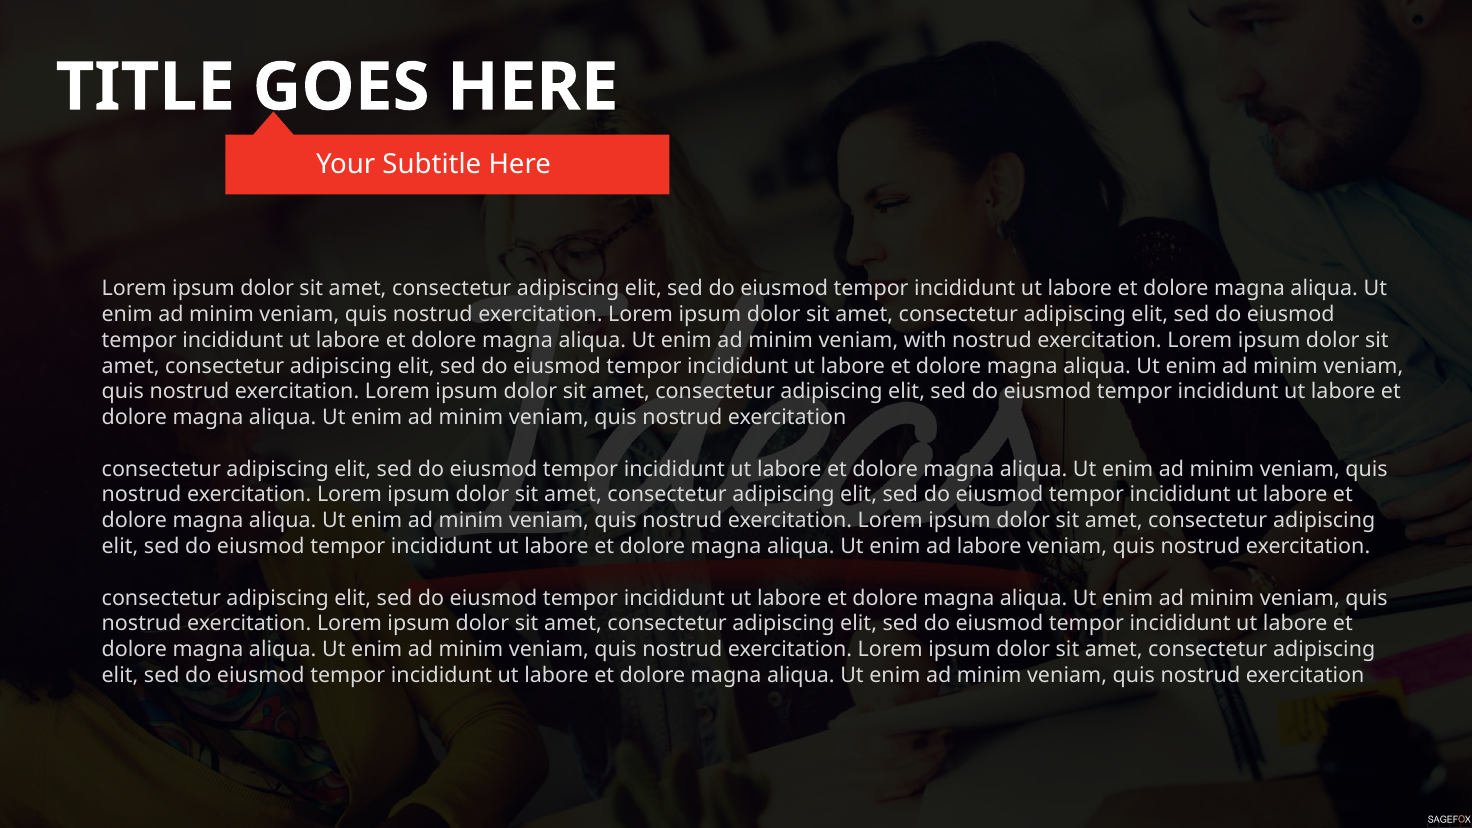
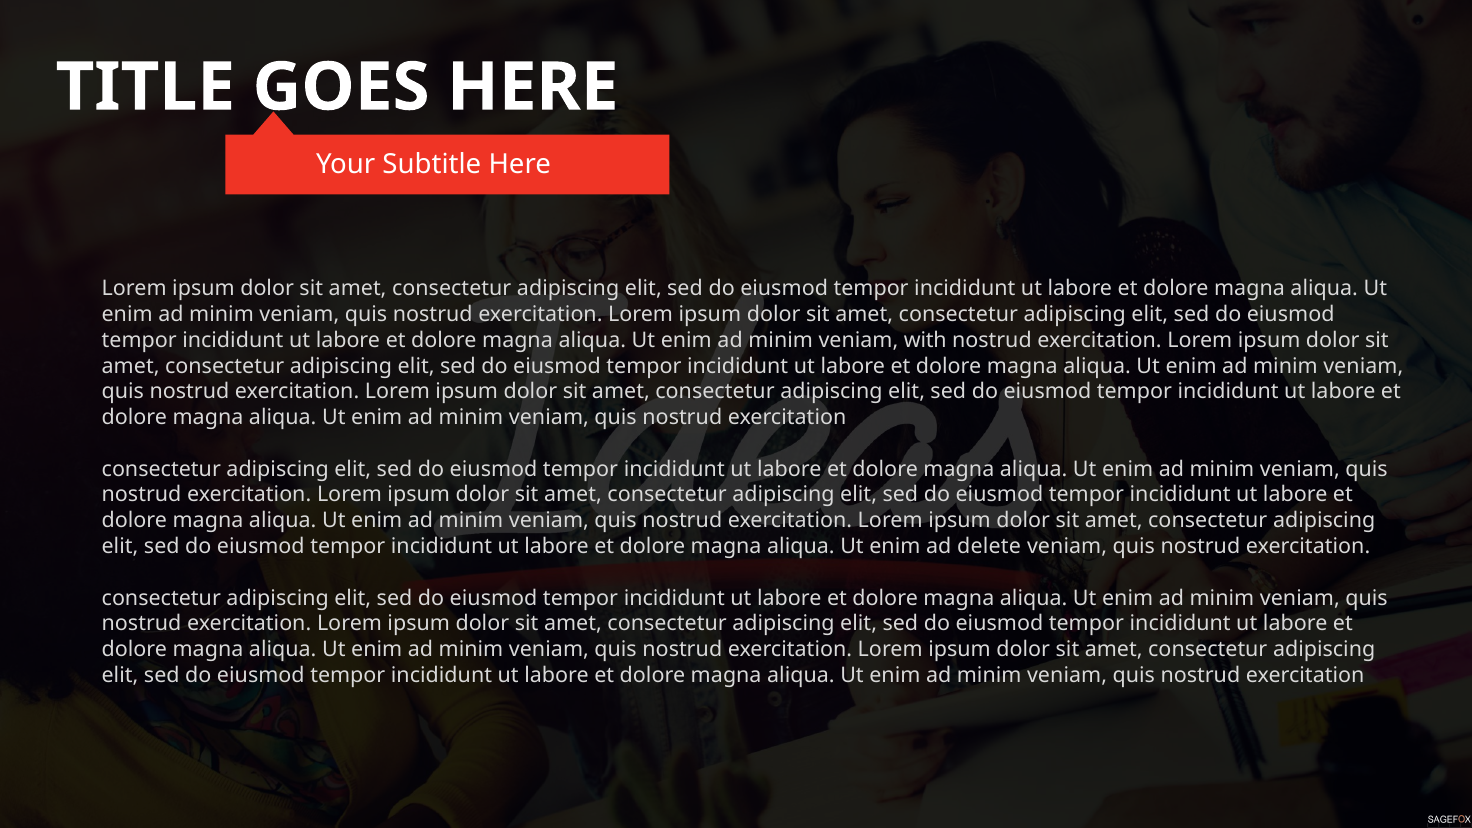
ad labore: labore -> delete
